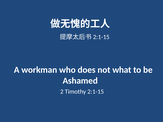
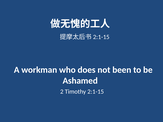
what: what -> been
